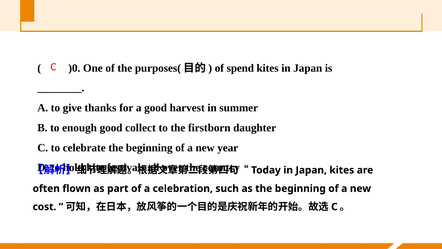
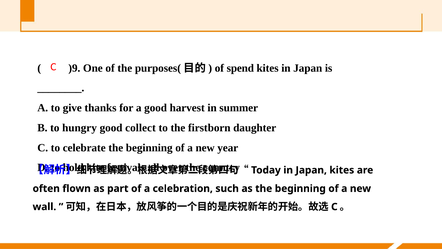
)0: )0 -> )9
enough: enough -> hungry
cost: cost -> wall
